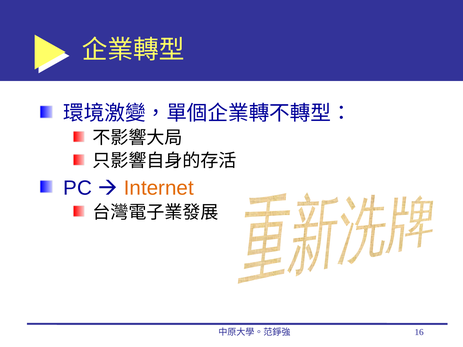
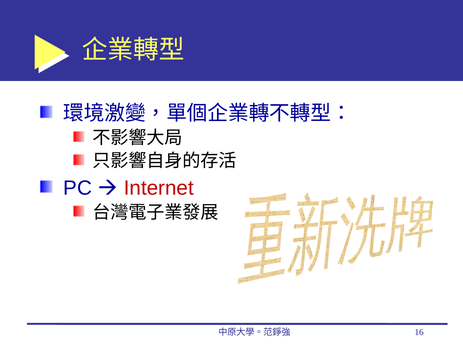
Internet colour: orange -> red
